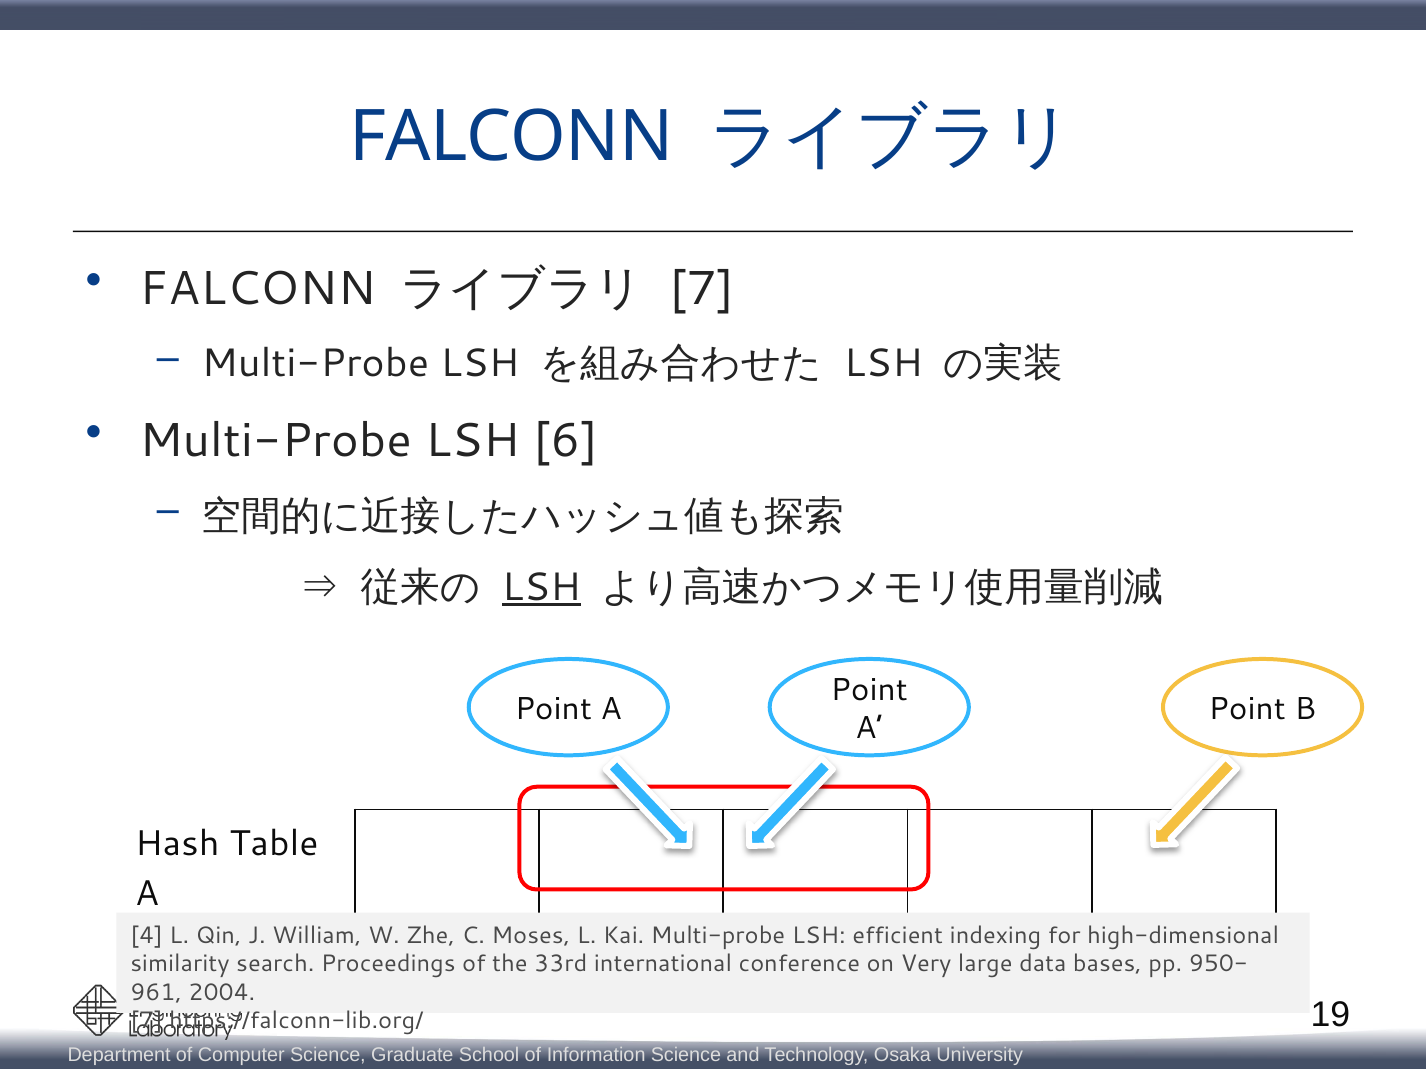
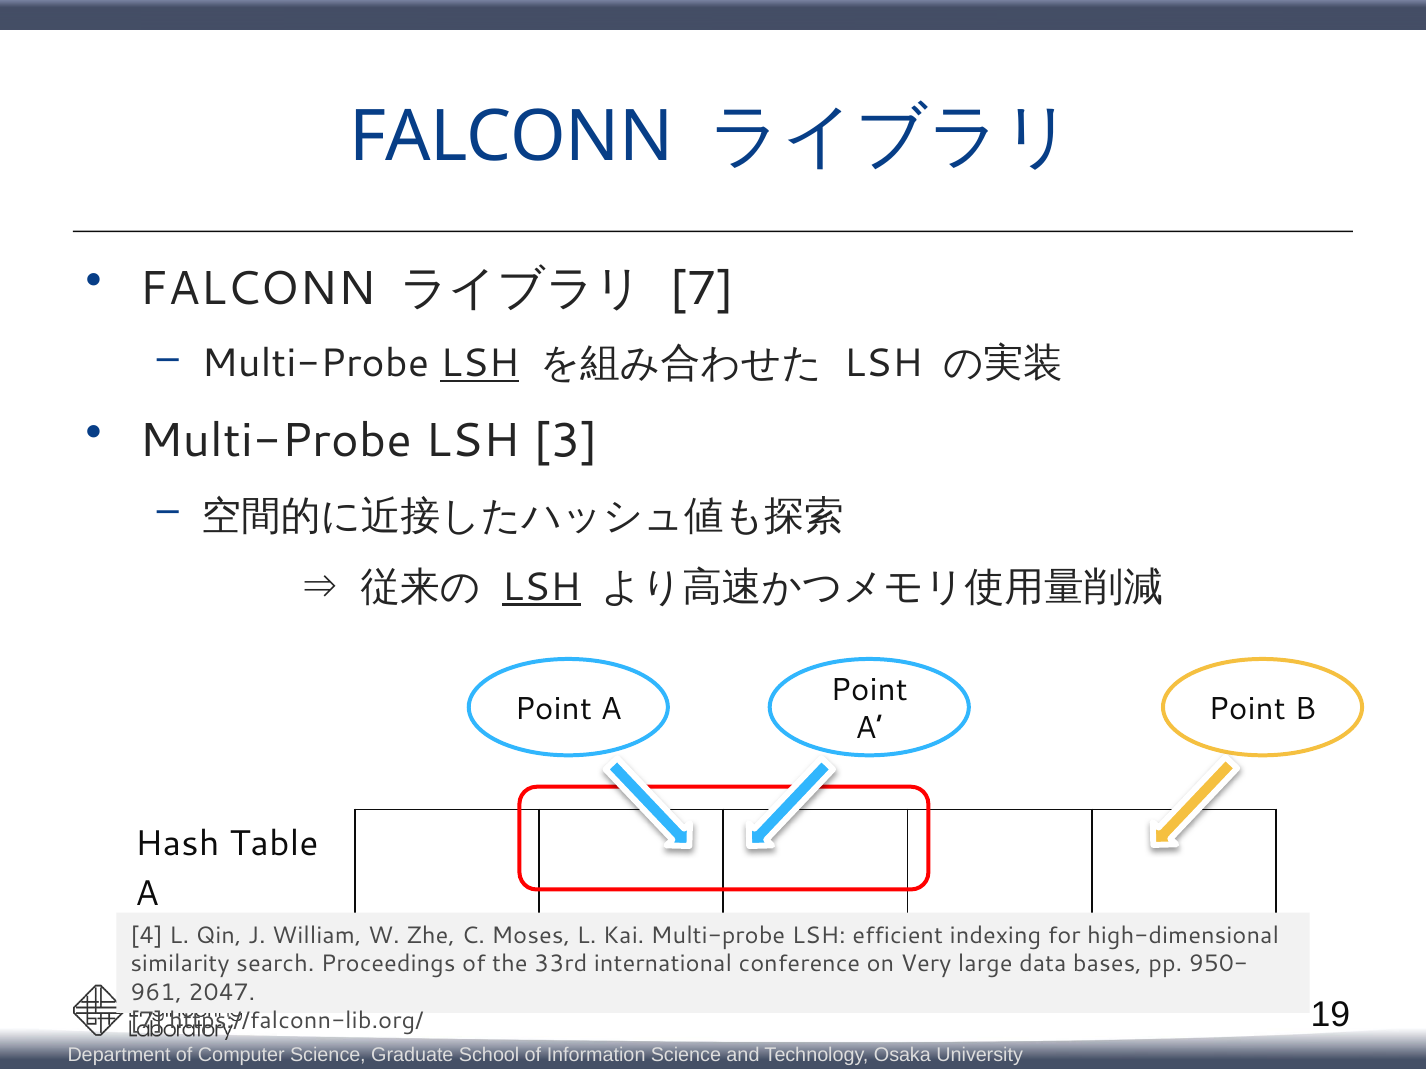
LSH at (480, 364) underline: none -> present
6: 6 -> 3
2004: 2004 -> 2047
